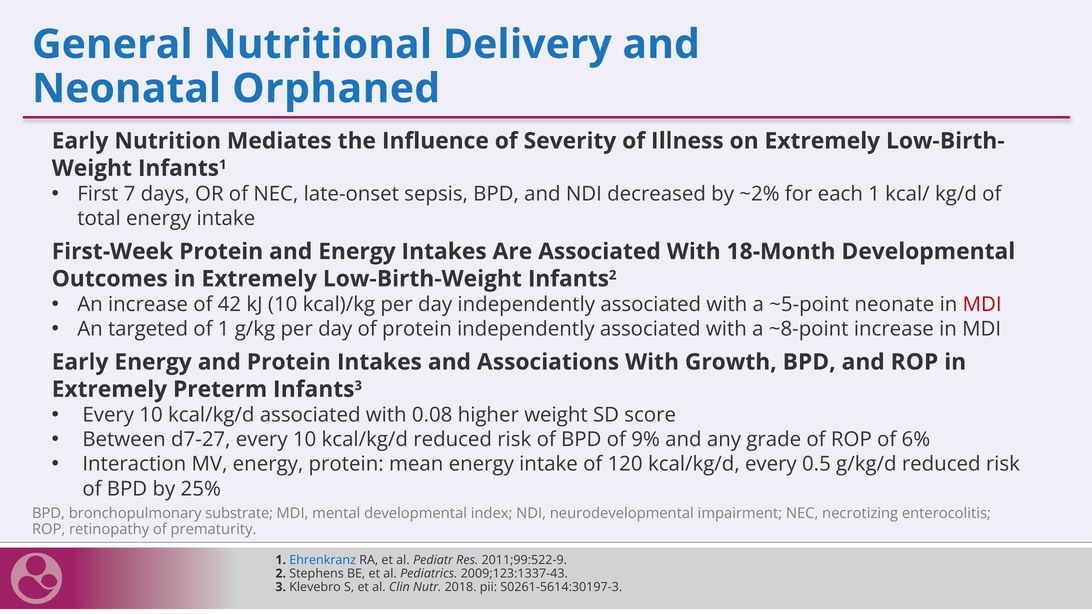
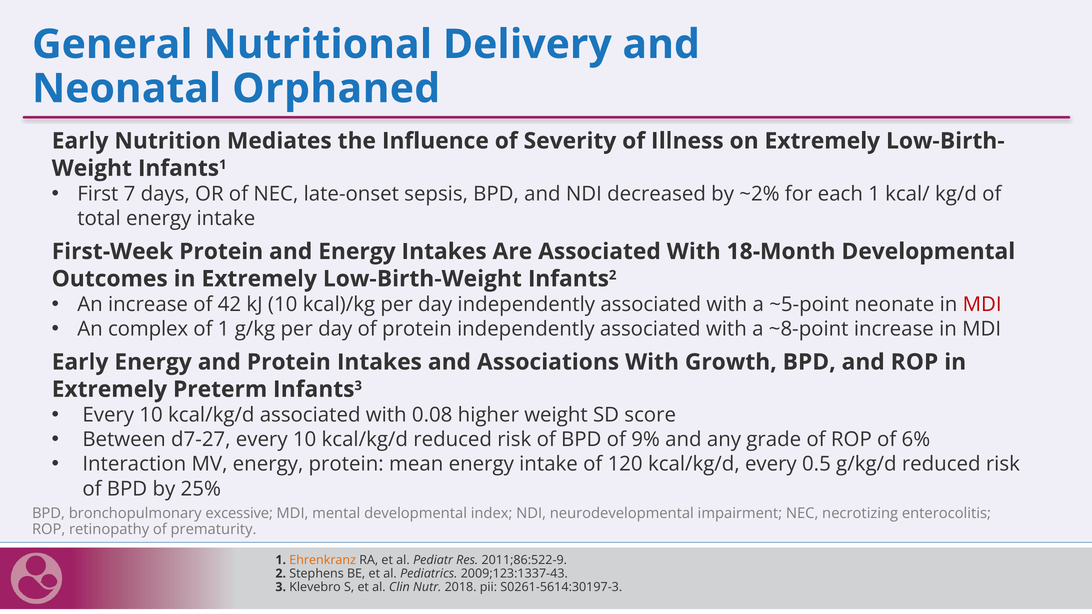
targeted: targeted -> complex
substrate: substrate -> excessive
Ehrenkranz colour: blue -> orange
2011;99:522-9: 2011;99:522-9 -> 2011;86:522-9
